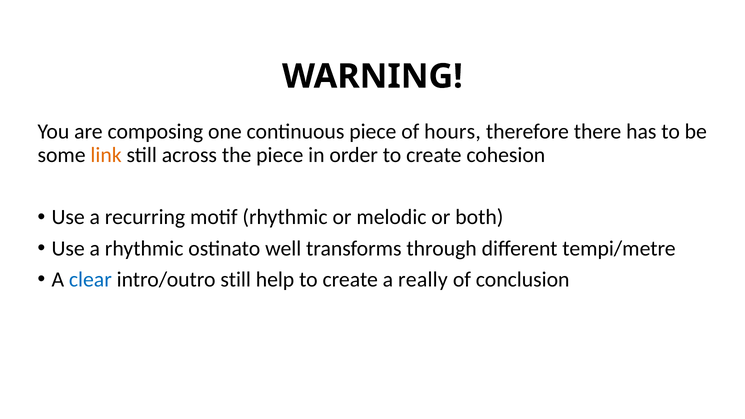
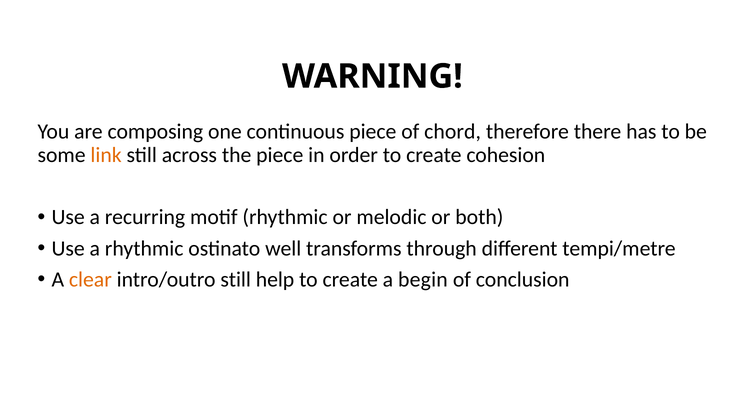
hours: hours -> chord
clear colour: blue -> orange
really: really -> begin
